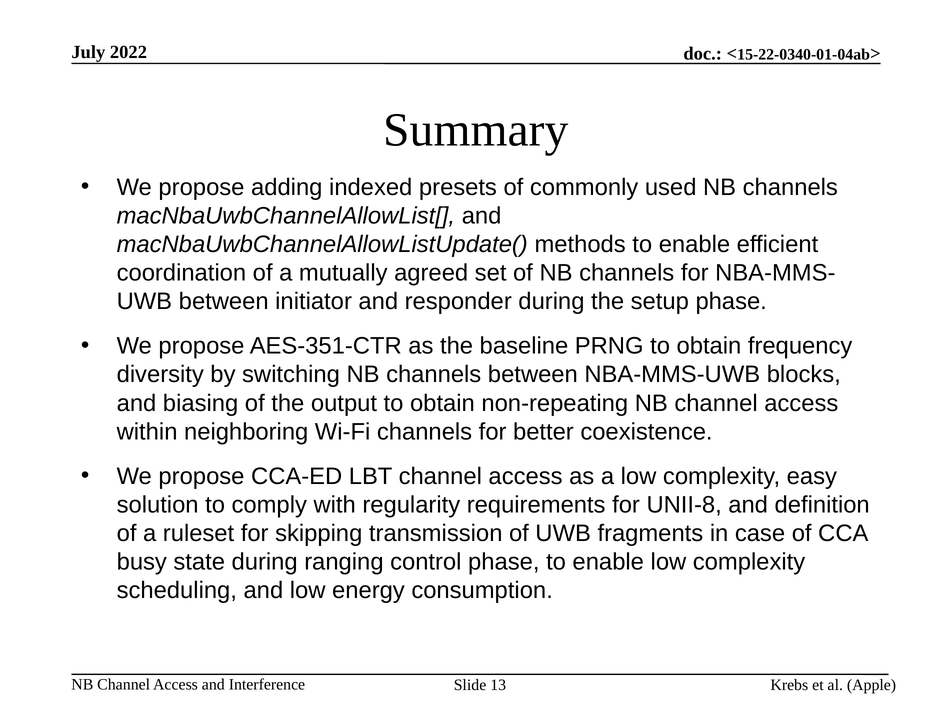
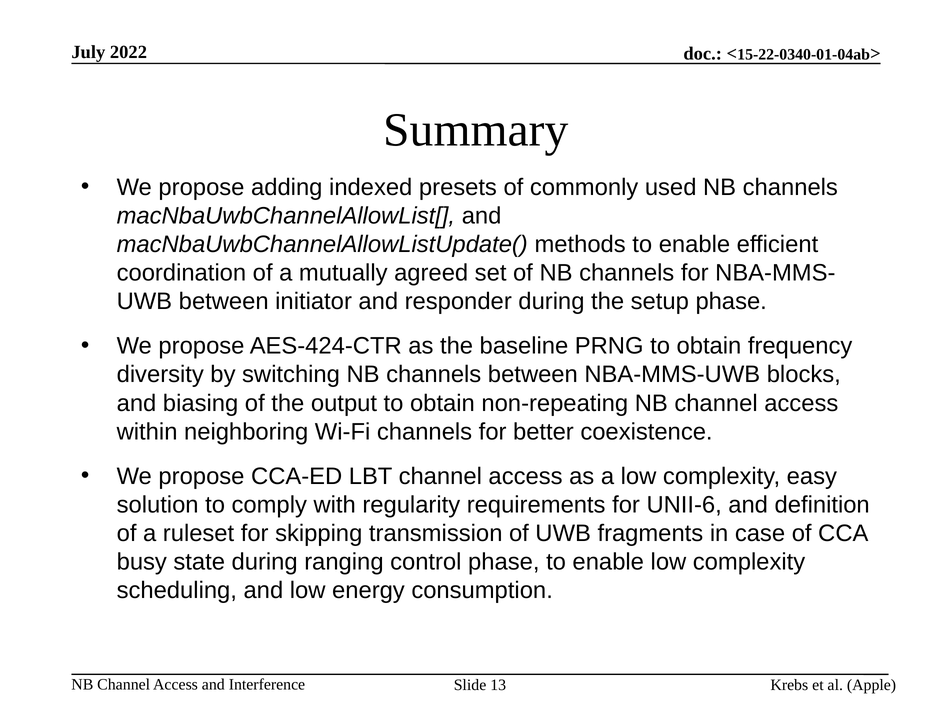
AES-351-CTR: AES-351-CTR -> AES-424-CTR
UNII-8: UNII-8 -> UNII-6
